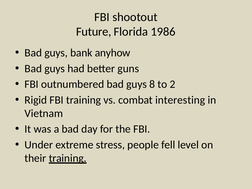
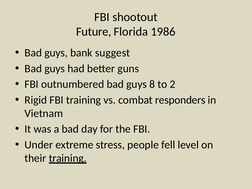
anyhow: anyhow -> suggest
interesting: interesting -> responders
